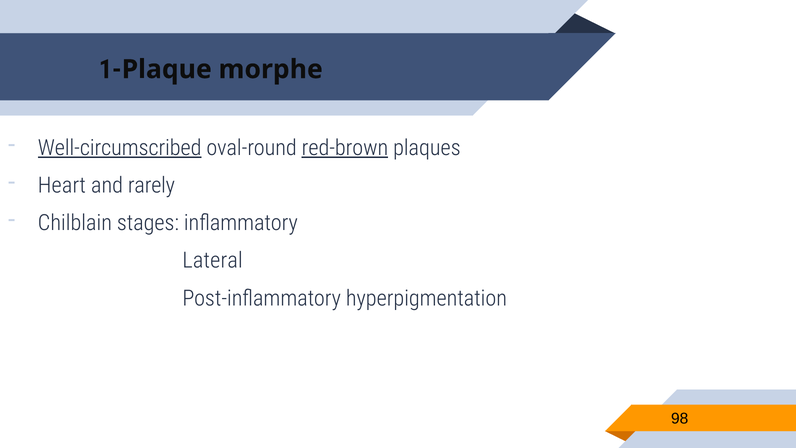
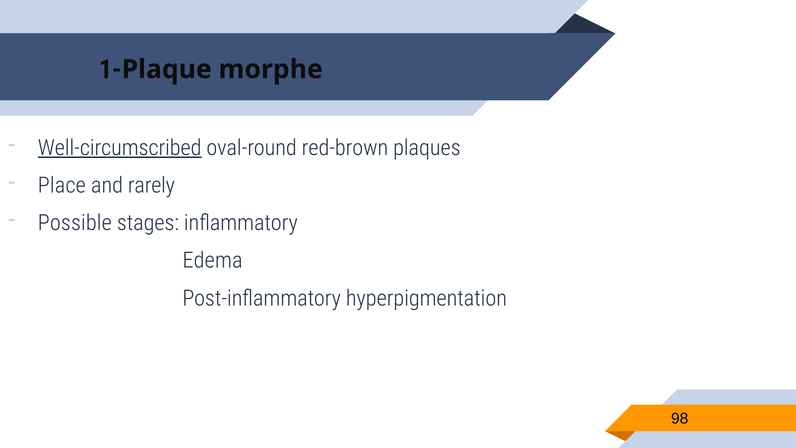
red-brown underline: present -> none
Heart: Heart -> Place
Chilblain: Chilblain -> Possible
Lateral: Lateral -> Edema
